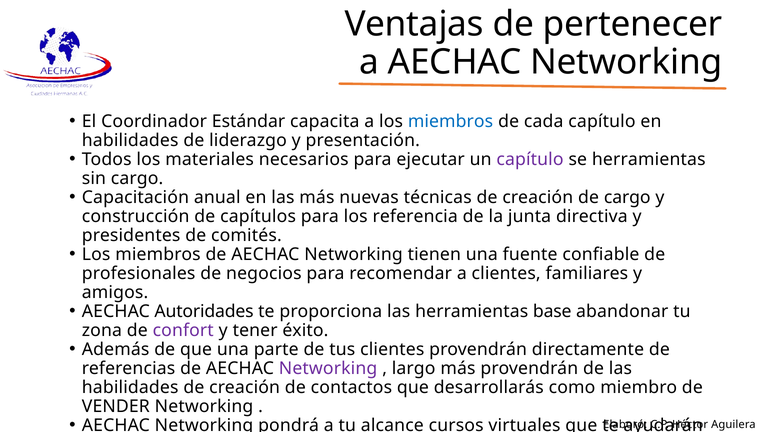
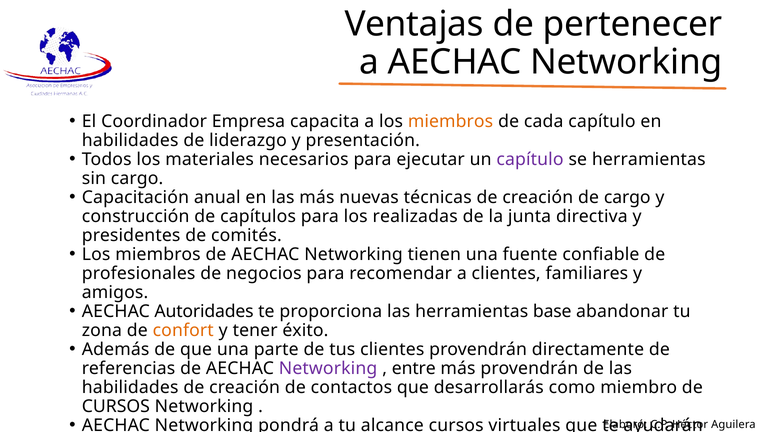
Estándar: Estándar -> Empresa
miembros at (451, 122) colour: blue -> orange
referencia: referencia -> realizadas
confort colour: purple -> orange
largo: largo -> entre
VENDER at (116, 407): VENDER -> CURSOS
